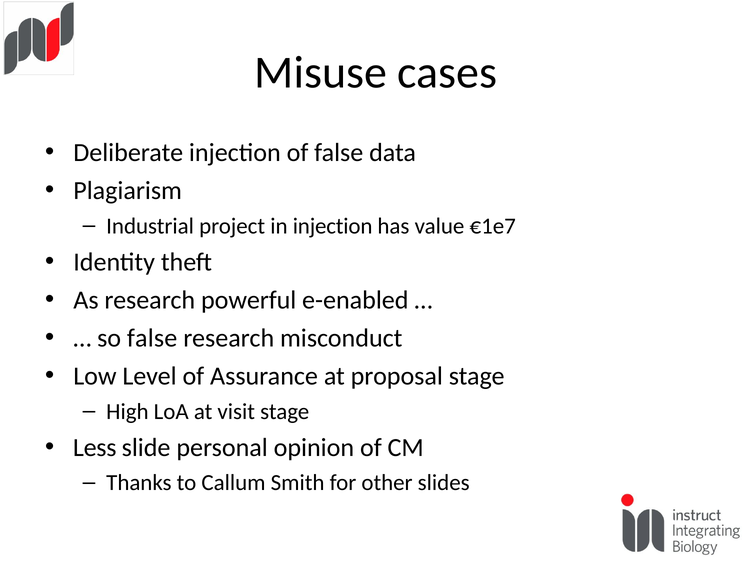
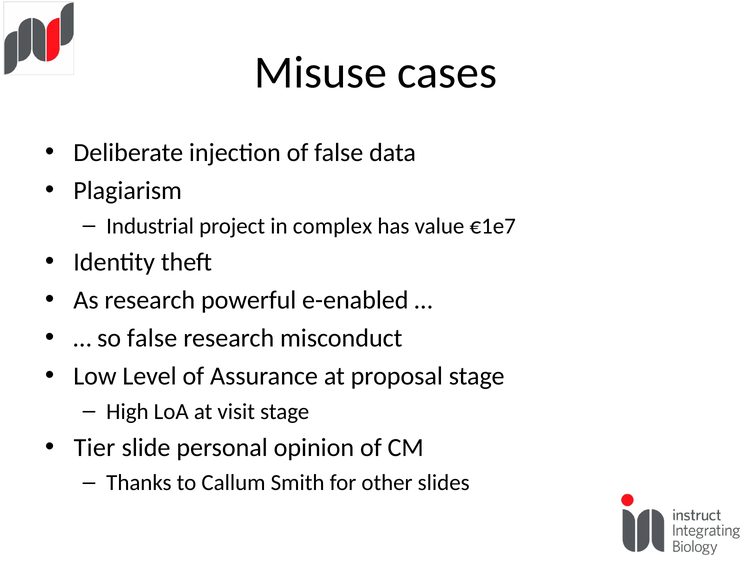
in injection: injection -> complex
Less: Less -> Tier
